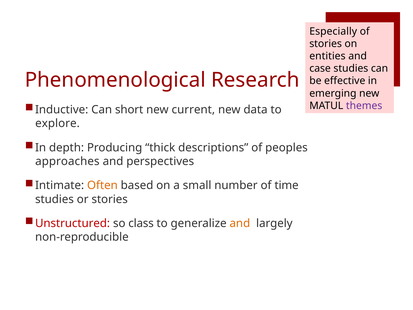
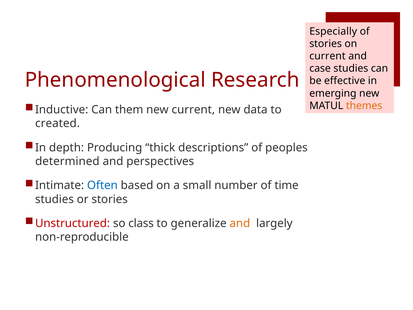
entities at (327, 56): entities -> current
themes colour: purple -> orange
short: short -> them
explore: explore -> created
approaches: approaches -> determined
Often colour: orange -> blue
